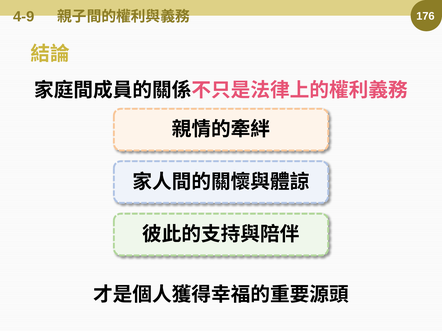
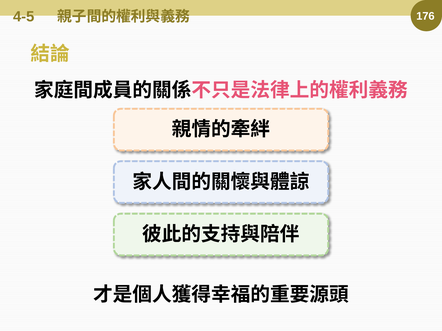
4-9: 4-9 -> 4-5
